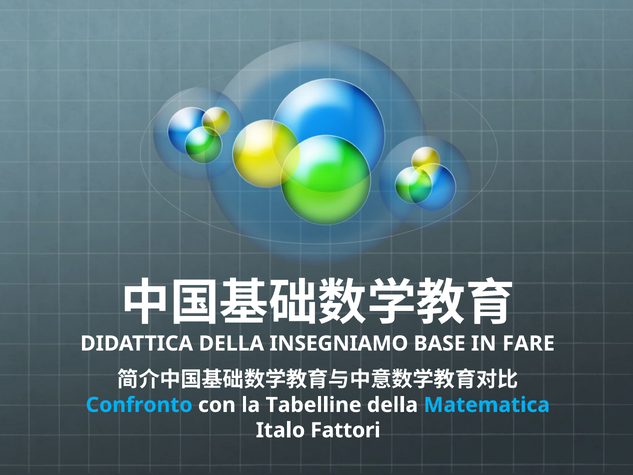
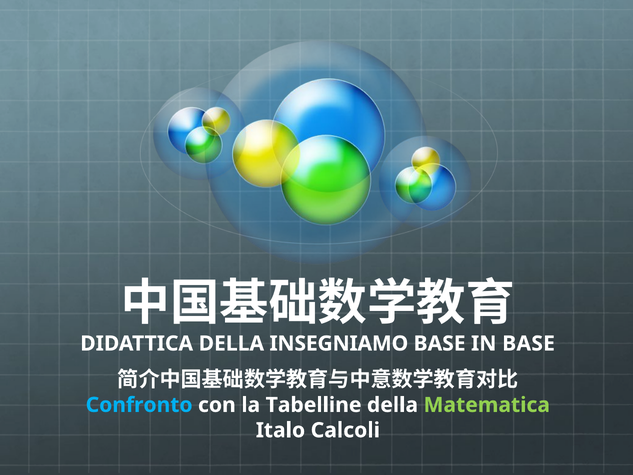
IN FARE: FARE -> BASE
Matematica colour: light blue -> light green
Fattori: Fattori -> Calcoli
